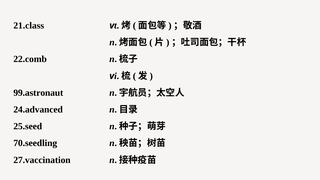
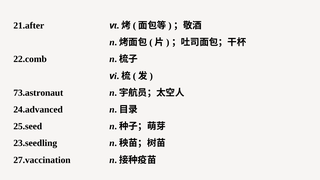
21.class: 21.class -> 21.after
99.astronaut: 99.astronaut -> 73.astronaut
70.seedling: 70.seedling -> 23.seedling
